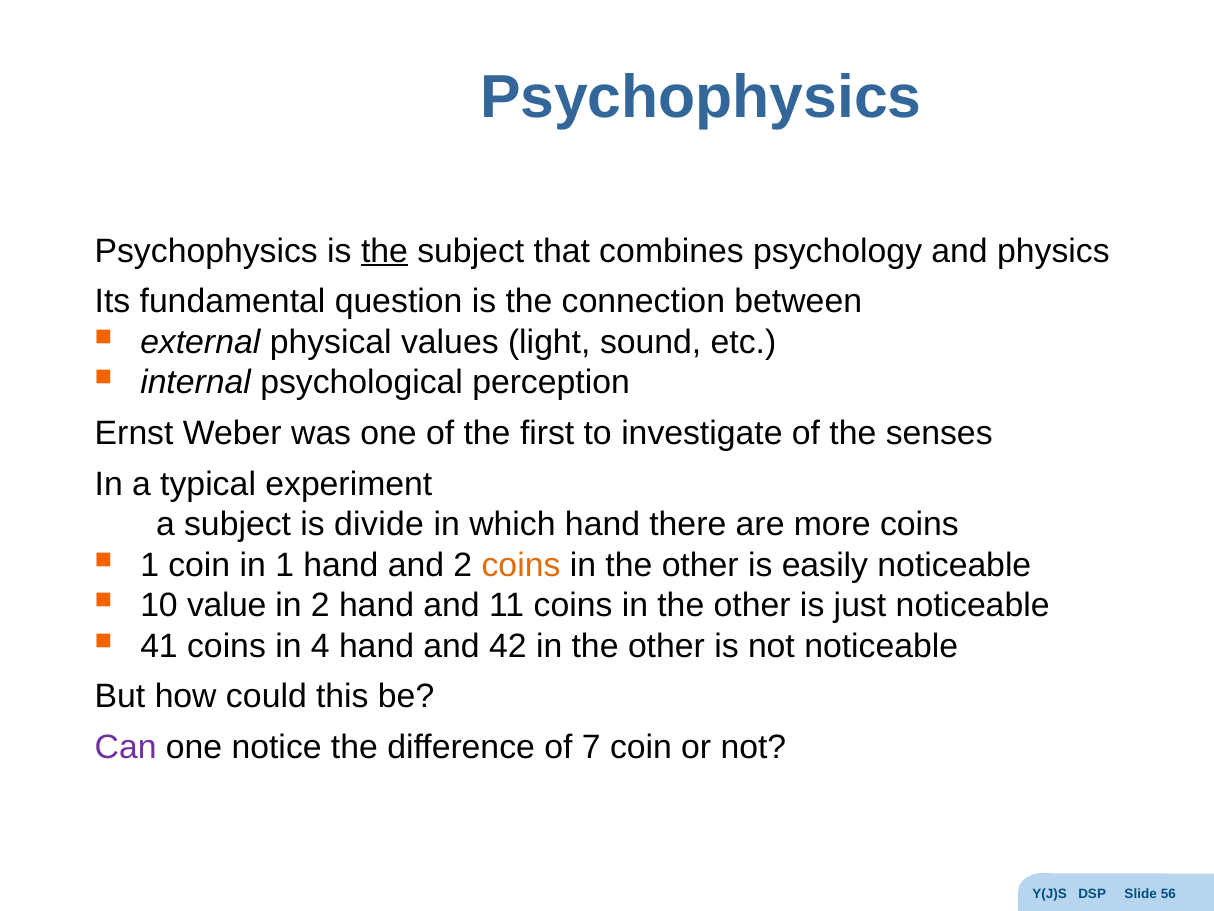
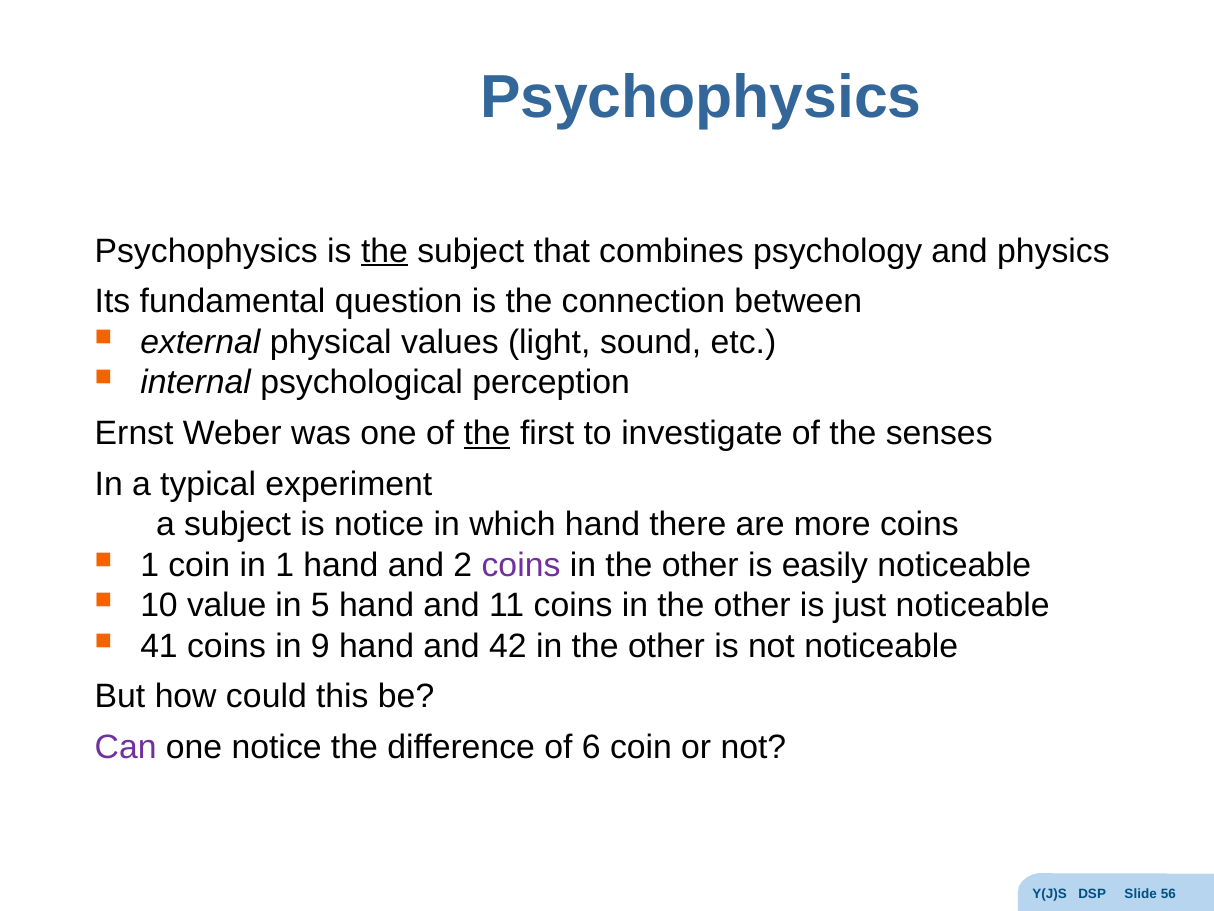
the at (487, 433) underline: none -> present
is divide: divide -> notice
coins at (521, 565) colour: orange -> purple
in 2: 2 -> 5
4: 4 -> 9
7: 7 -> 6
